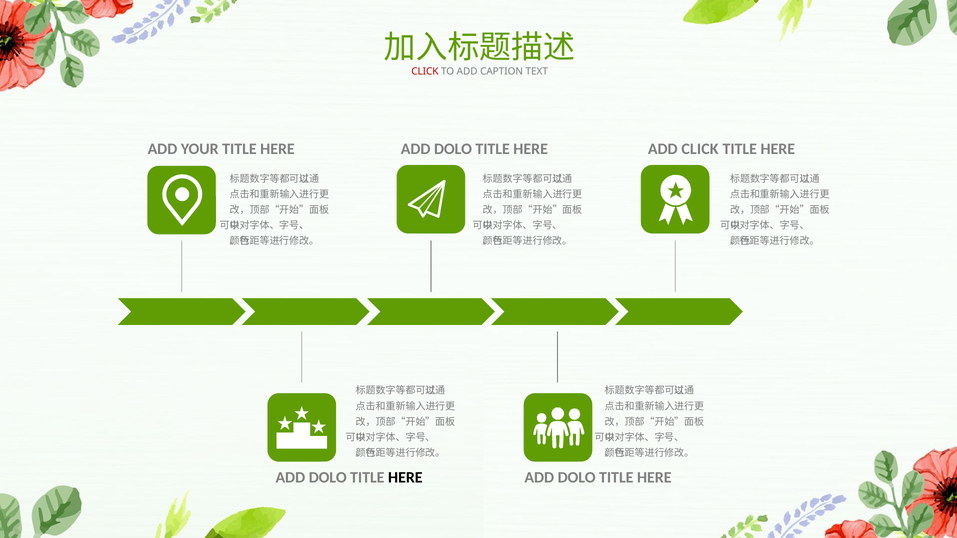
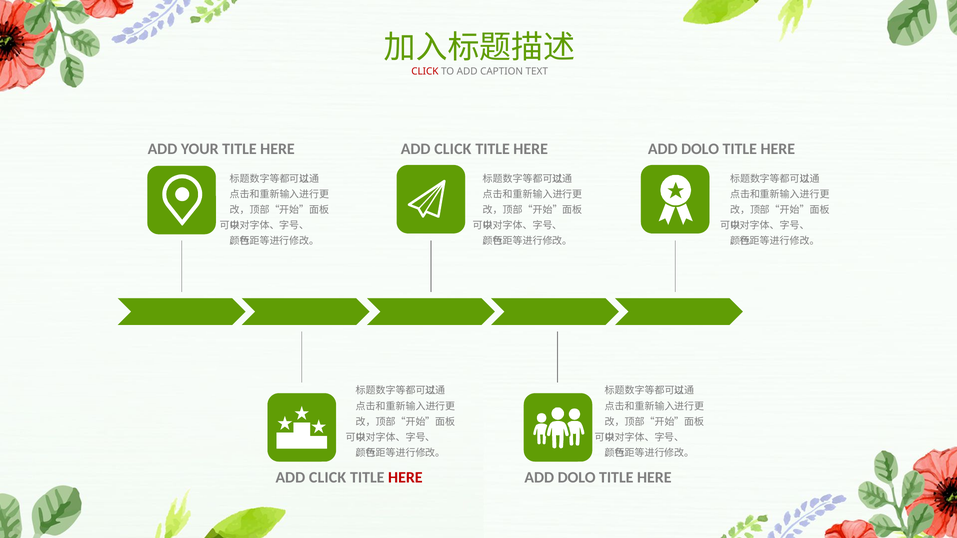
DOLO at (453, 149): DOLO -> CLICK
CLICK at (700, 149): CLICK -> DOLO
DOLO at (328, 478): DOLO -> CLICK
HERE at (405, 478) colour: black -> red
